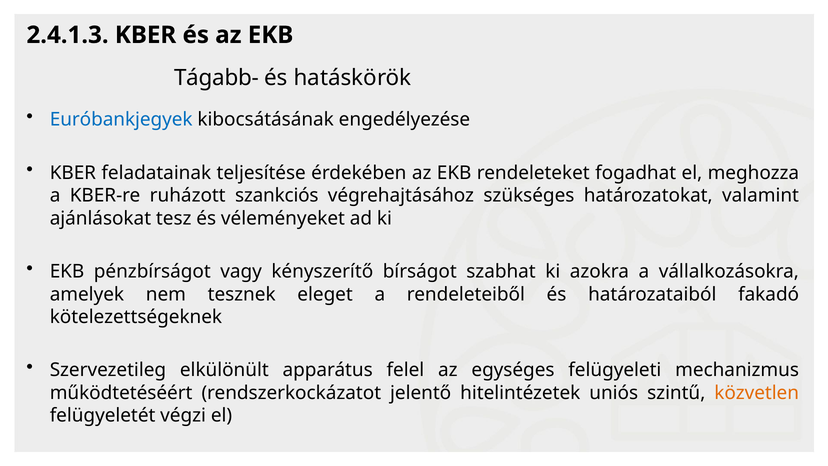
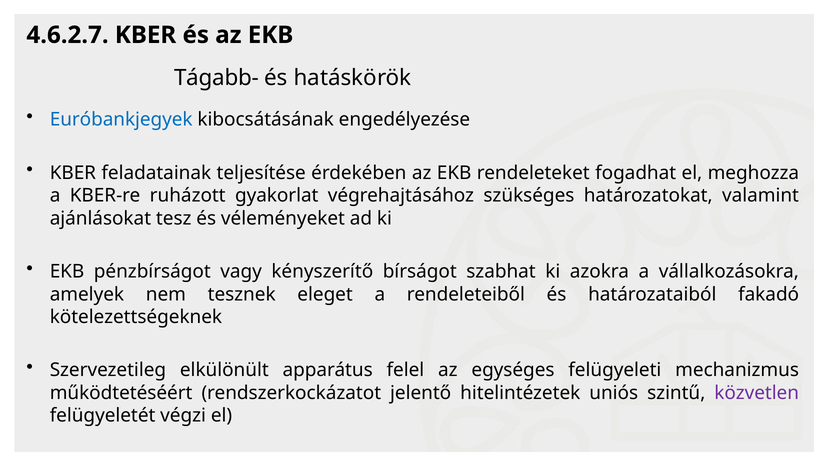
2.4.1.3: 2.4.1.3 -> 4.6.2.7
szankciós: szankciós -> gyakorlat
közvetlen colour: orange -> purple
